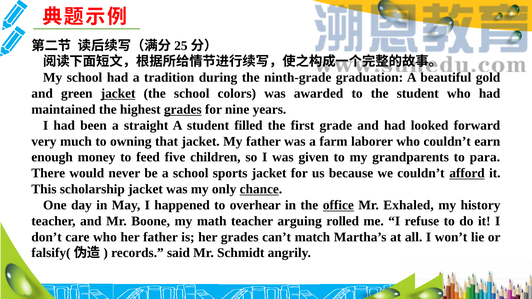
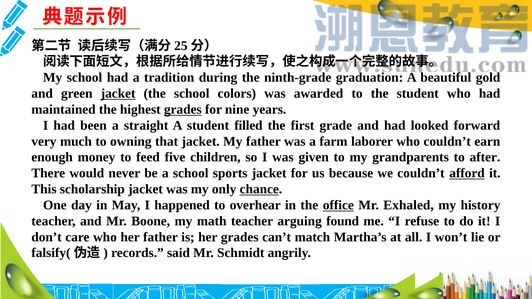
para: para -> after
rolled: rolled -> found
